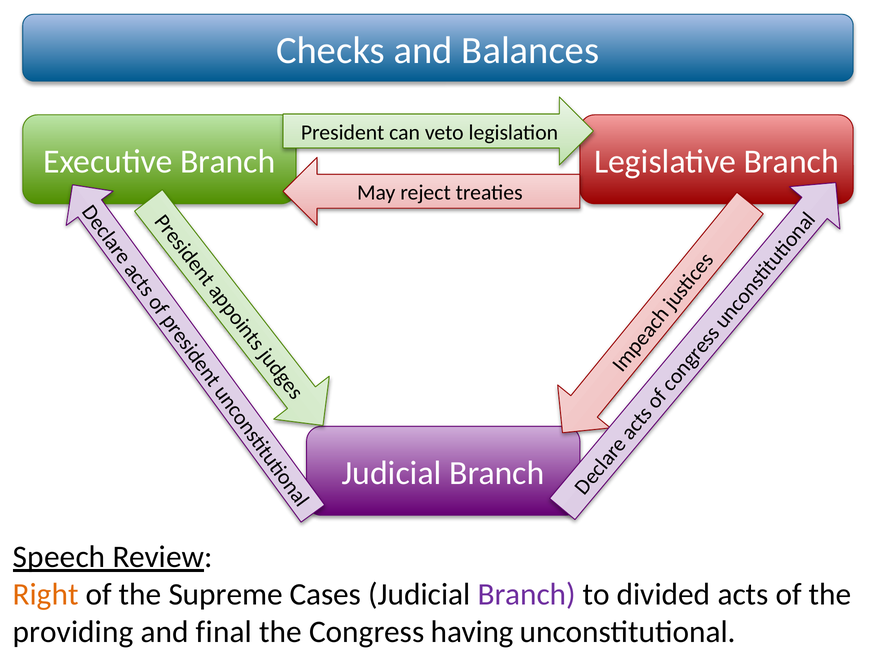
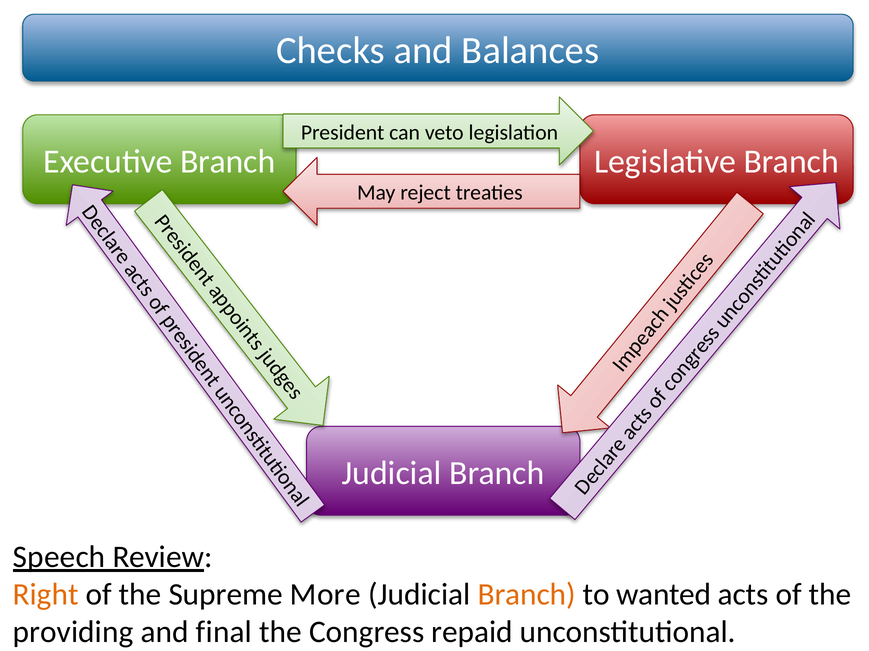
Cases: Cases -> More
Branch at (527, 595) colour: purple -> orange
divided: divided -> wanted
having: having -> repaid
